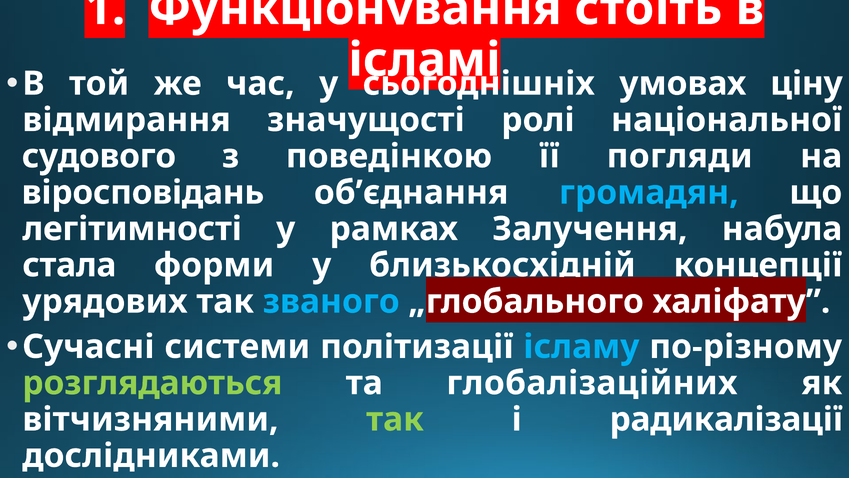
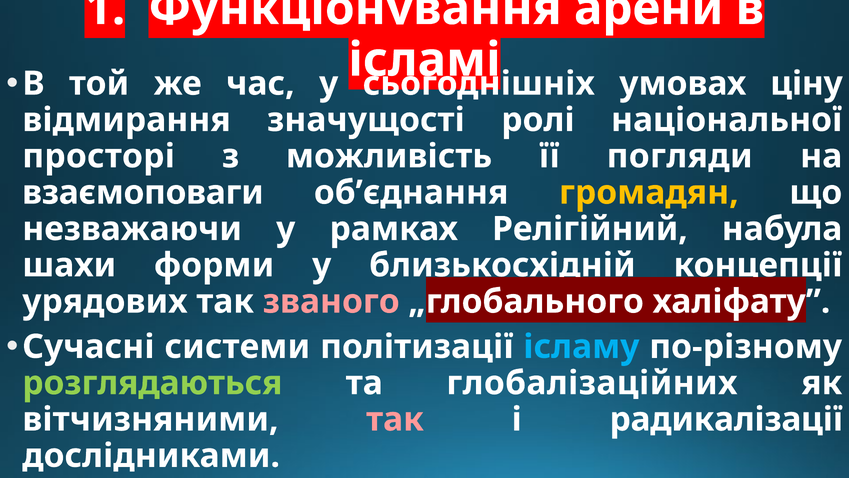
стоїть: стоїть -> арени
судового: судового -> просторі
поведінкою: поведінкою -> можливість
віросповідань: віросповідань -> взаємоповаги
громадян colour: light blue -> yellow
легітимності: легітимності -> незважаючи
Залучення: Залучення -> Релігійний
стала: стала -> шахи
званого colour: light blue -> pink
так at (395, 419) colour: light green -> pink
